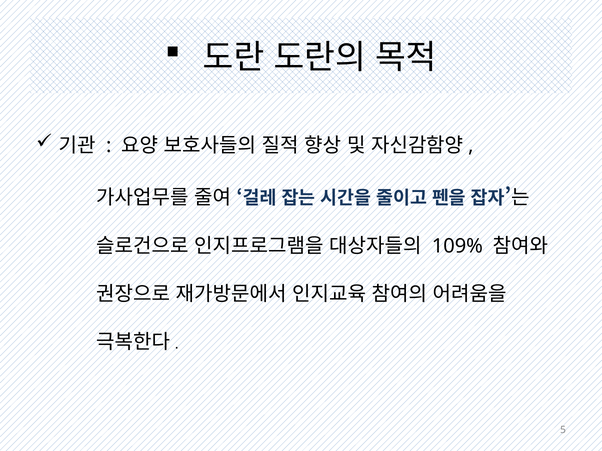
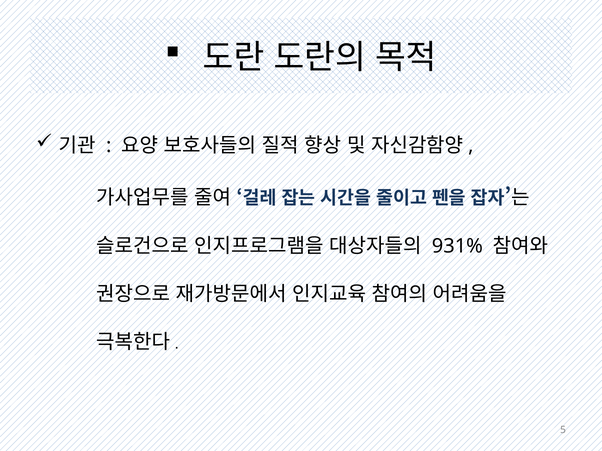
109%: 109% -> 931%
